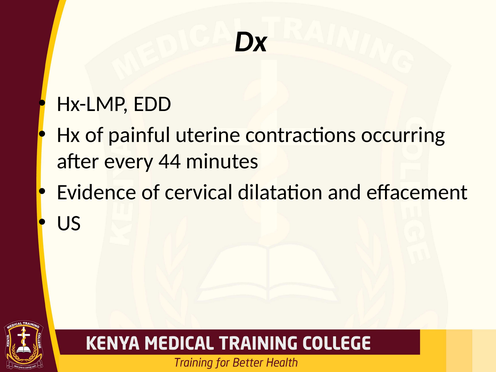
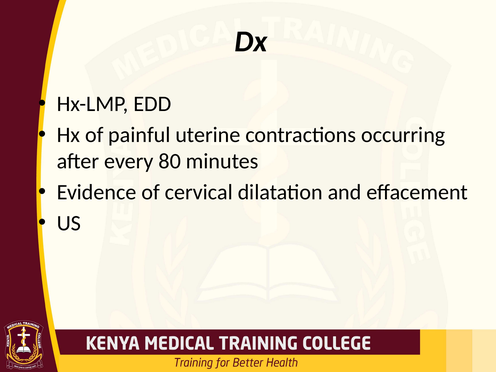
44: 44 -> 80
